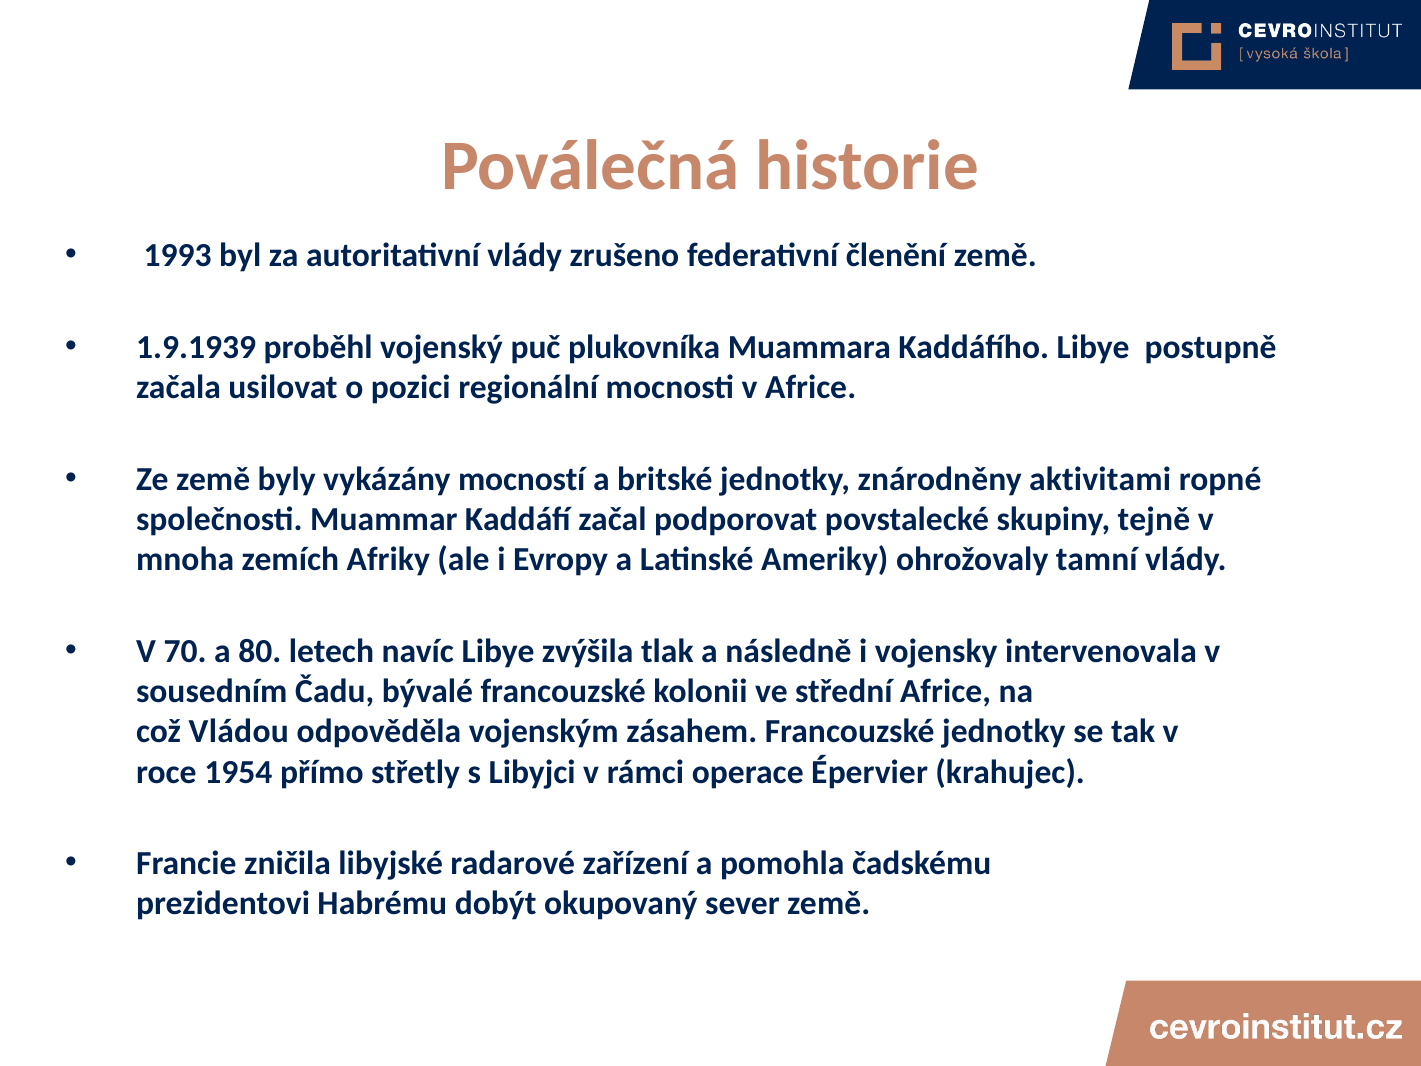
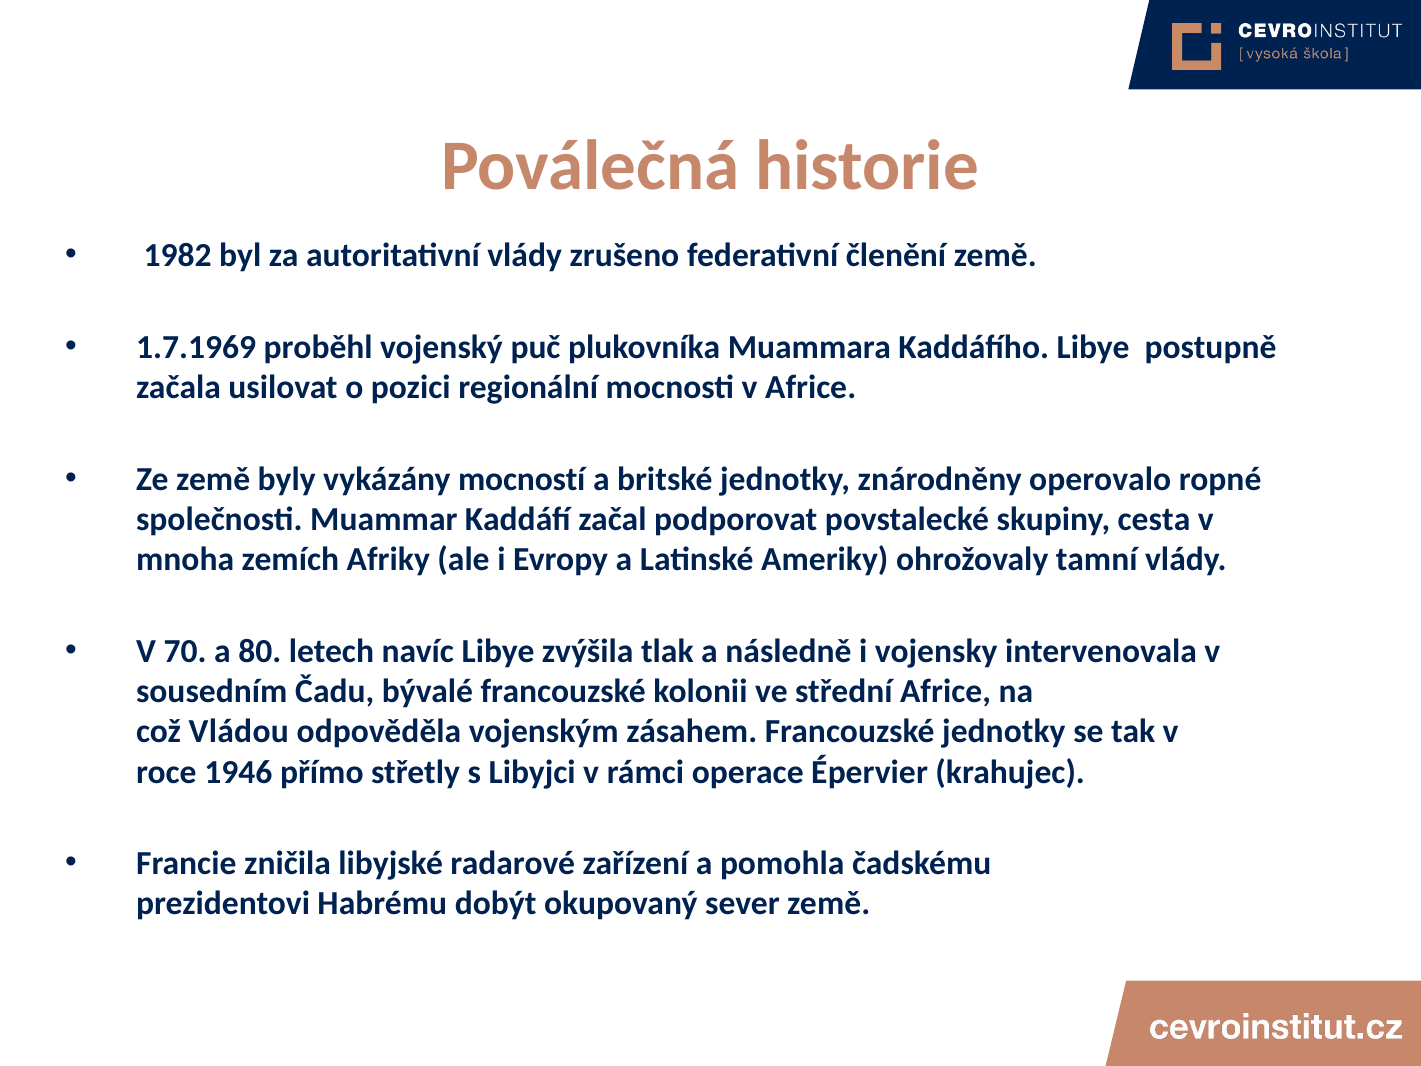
1993: 1993 -> 1982
1.9.1939: 1.9.1939 -> 1.7.1969
aktivitami: aktivitami -> operovalo
tejně: tejně -> cesta
1954: 1954 -> 1946
